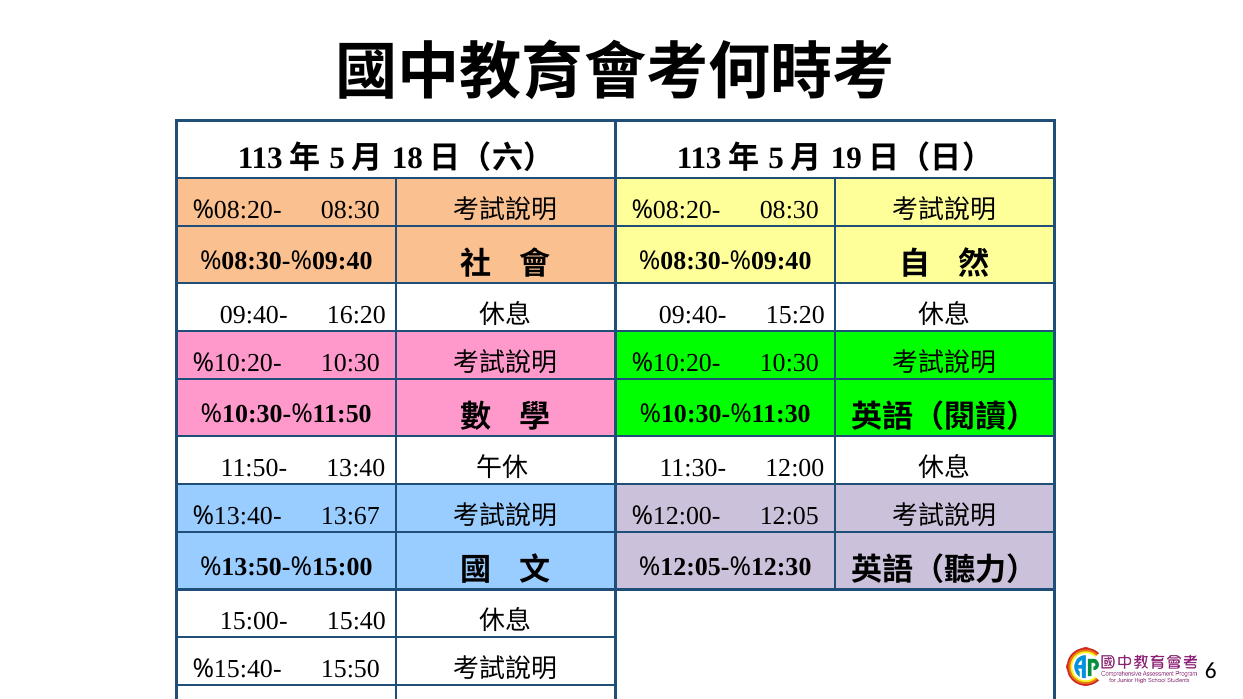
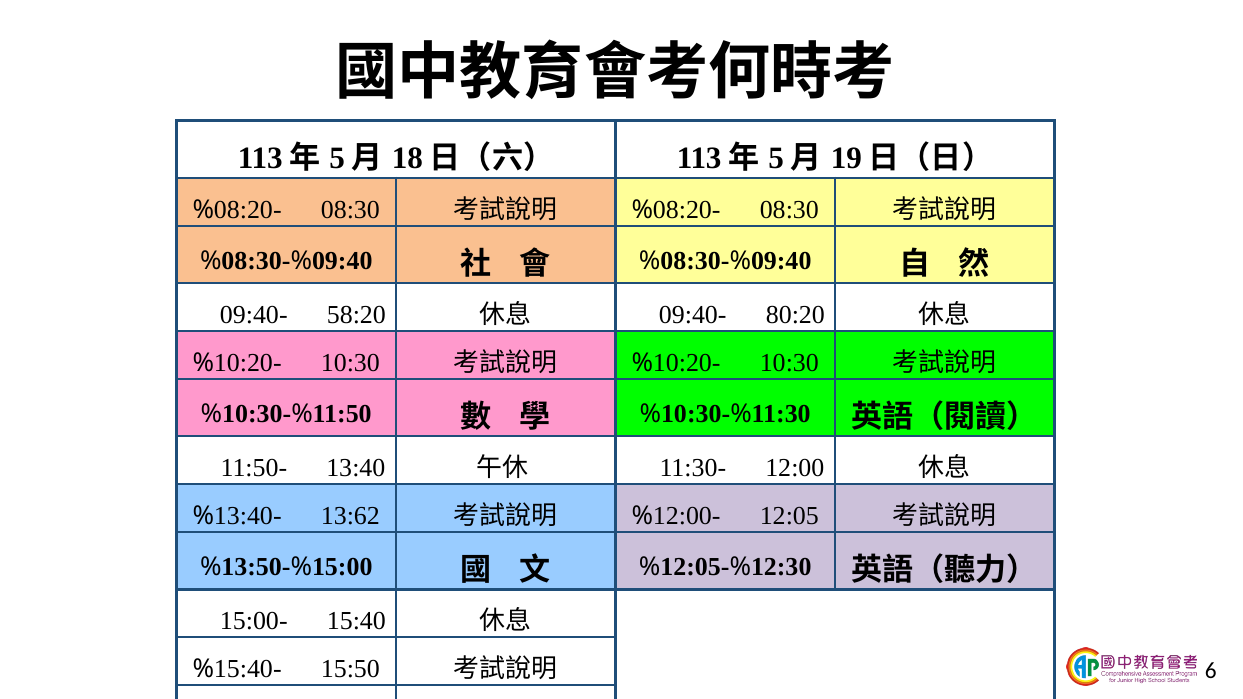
16:20: 16:20 -> 58:20
15:20: 15:20 -> 80:20
13:67: 13:67 -> 13:62
